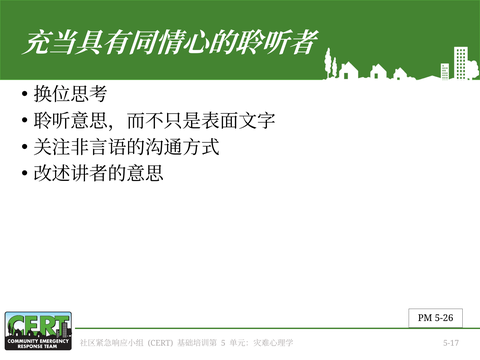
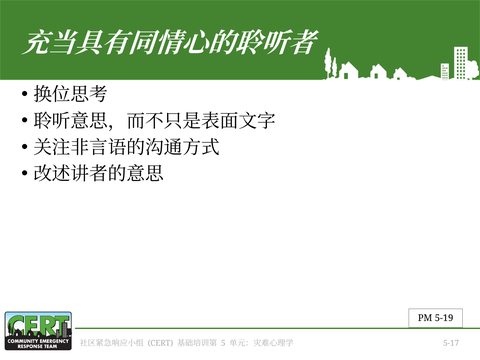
5-26: 5-26 -> 5-19
